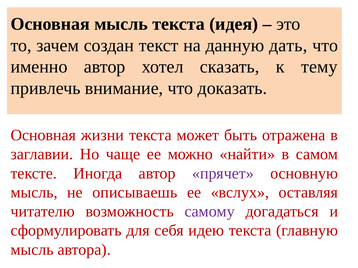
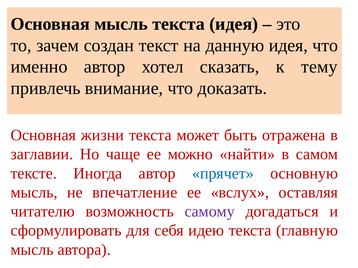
данную дать: дать -> идея
прячет colour: purple -> blue
описываешь: описываешь -> впечатление
